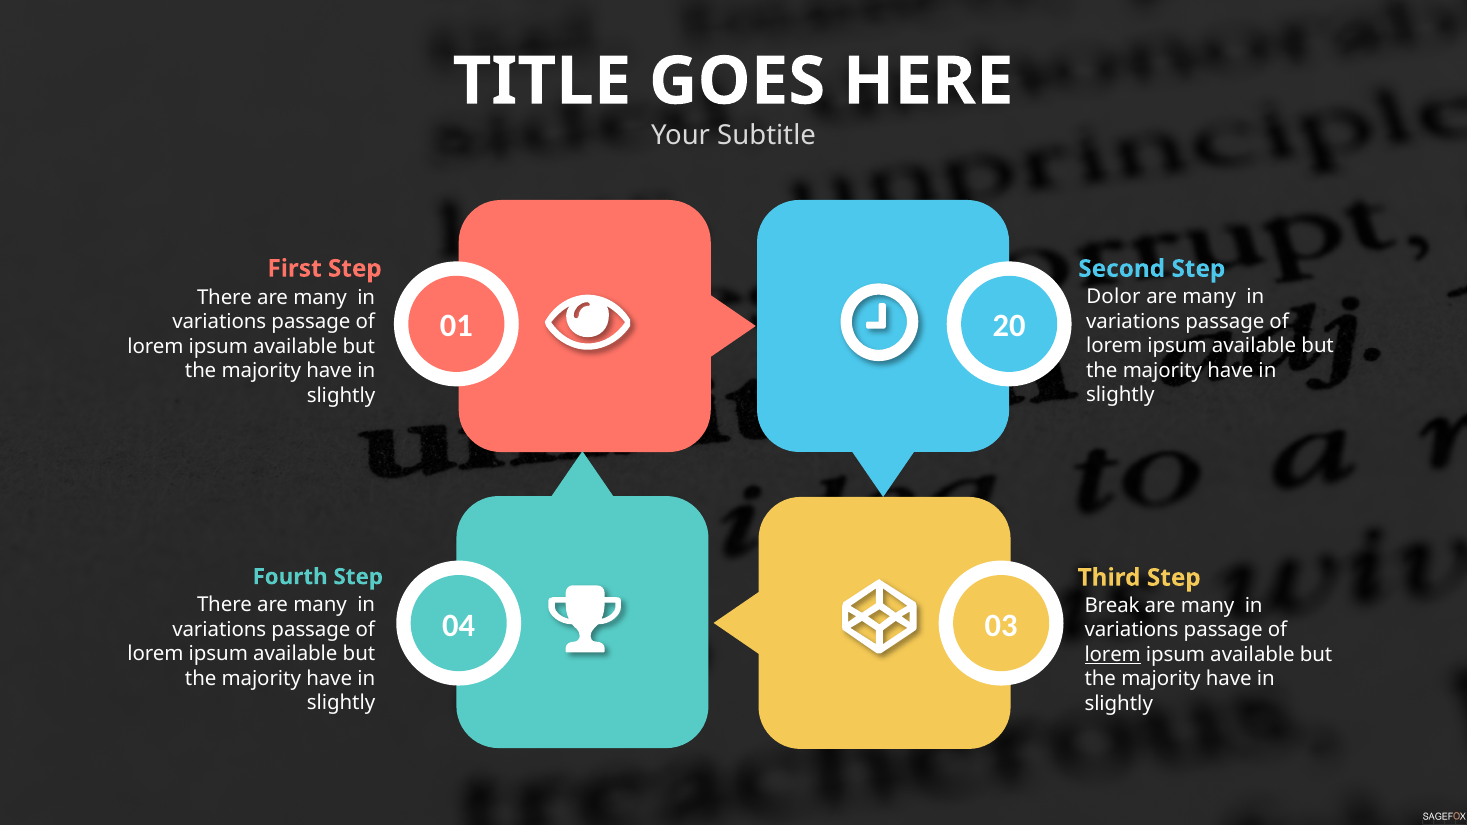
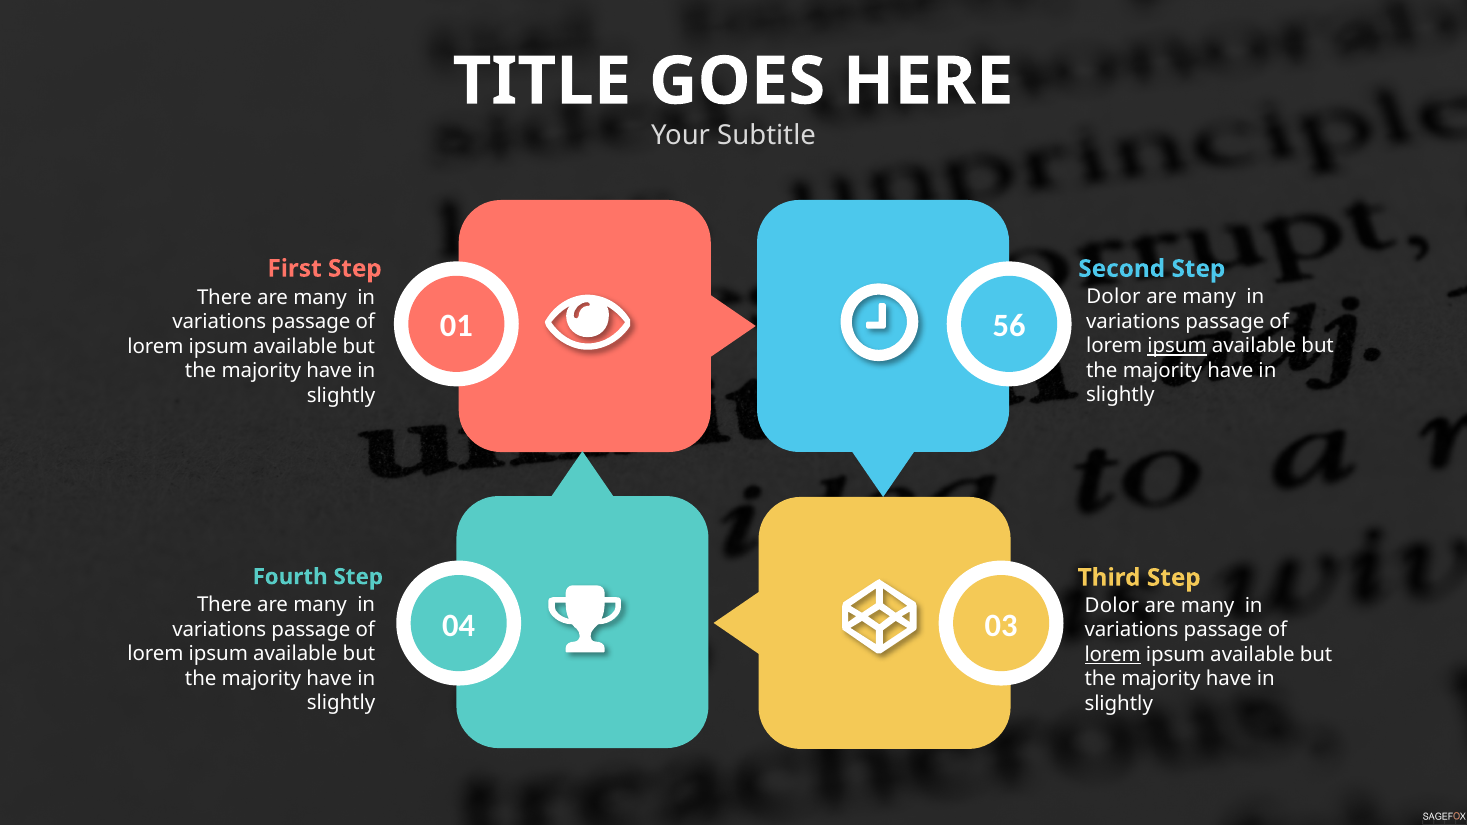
20: 20 -> 56
ipsum at (1177, 346) underline: none -> present
Break at (1112, 606): Break -> Dolor
